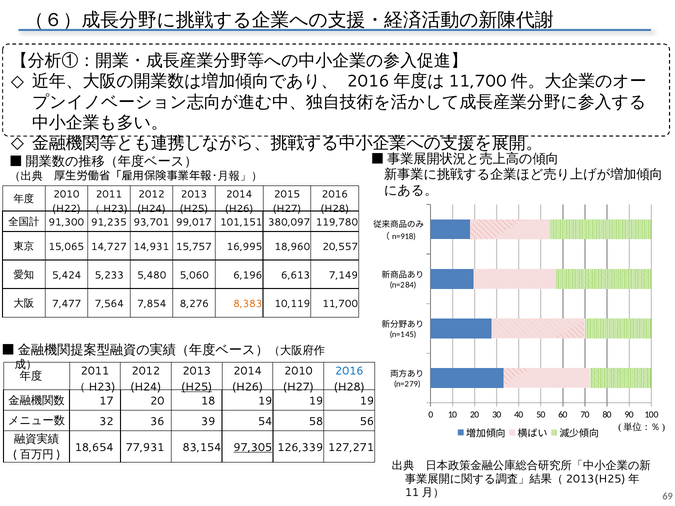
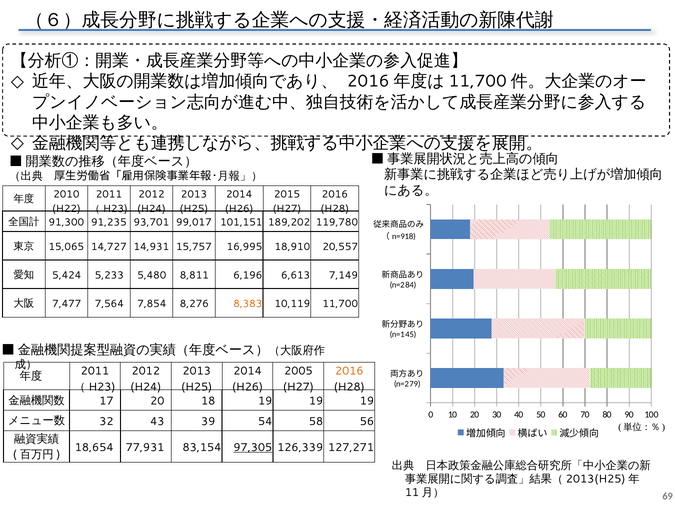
380,097: 380,097 -> 189,202
18,960: 18,960 -> 18,910
5,060: 5,060 -> 8,811
2010 at (298, 371): 2010 -> 2005
2016 at (349, 371) colour: blue -> orange
H25 at (197, 387) underline: present -> none
36: 36 -> 43
